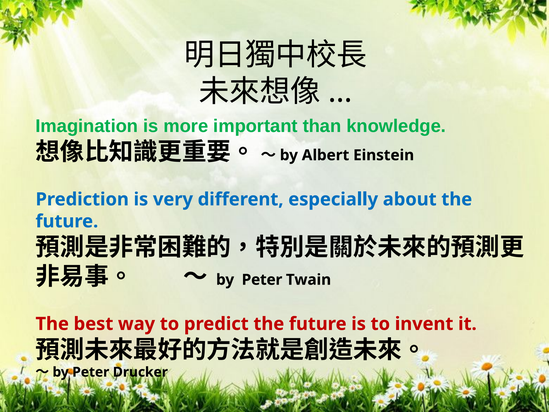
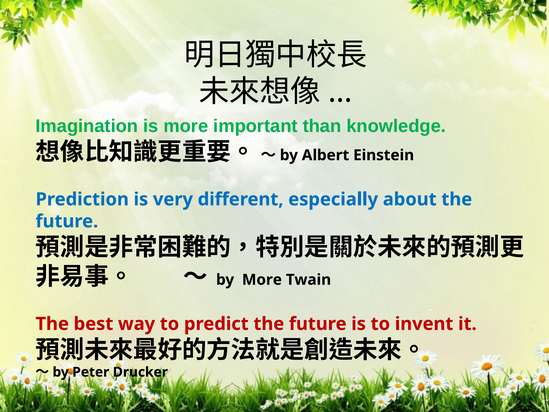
Peter at (262, 280): Peter -> More
